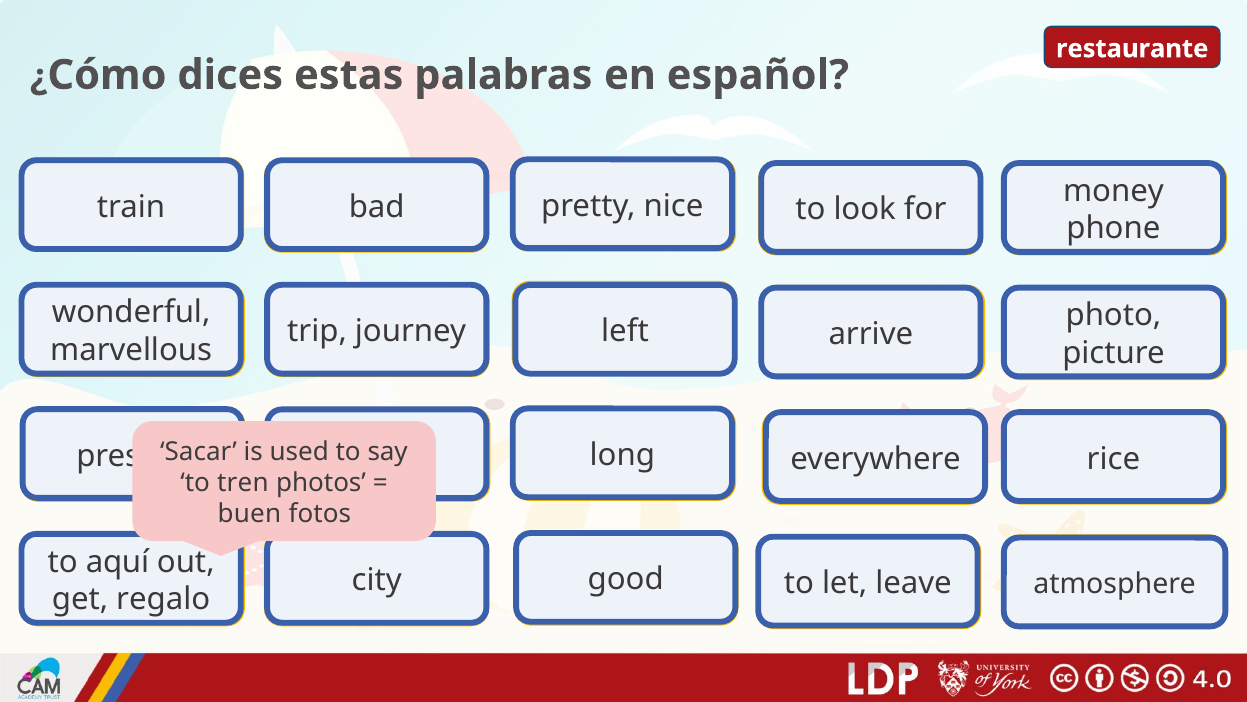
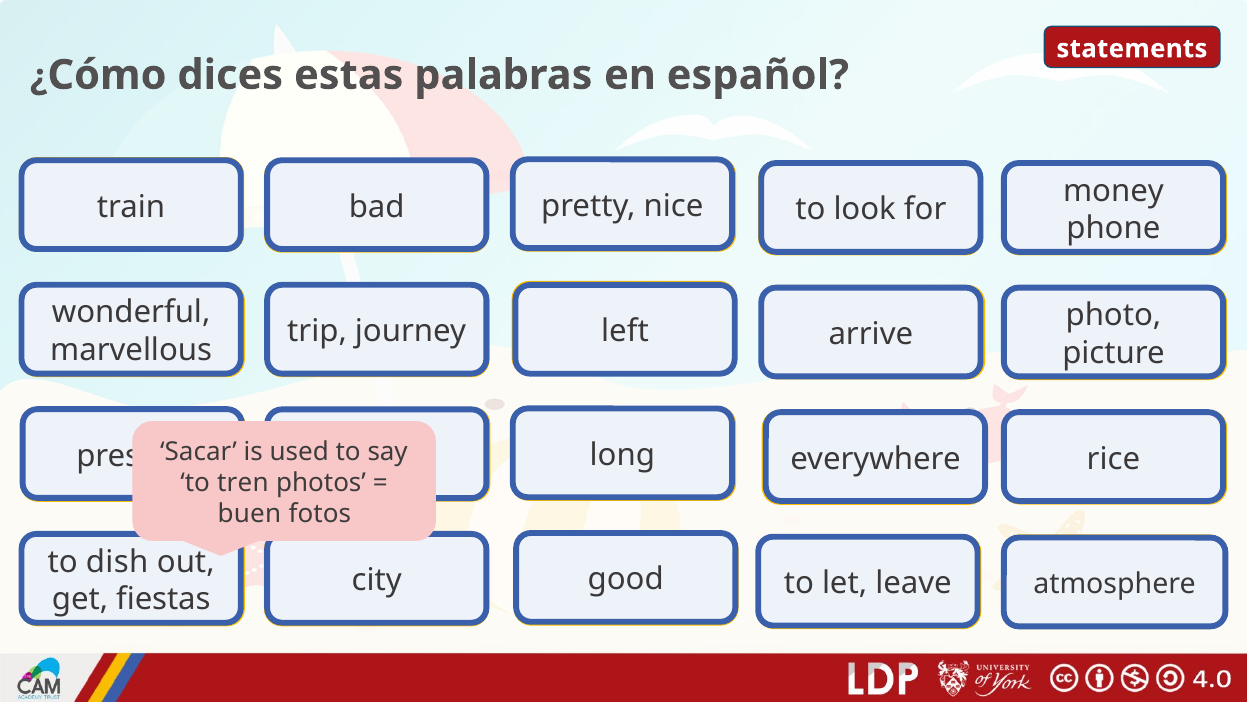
restaurante: restaurante -> statements
aquí: aquí -> dish
get regalo: regalo -> fiestas
